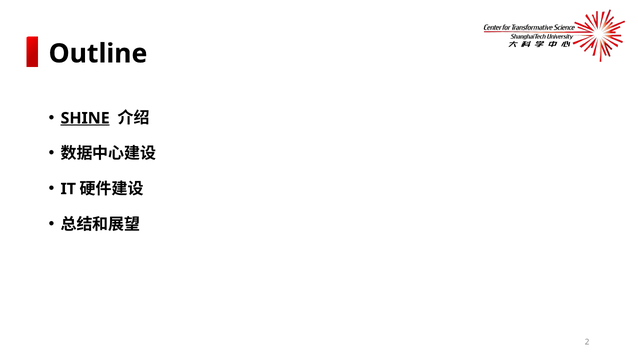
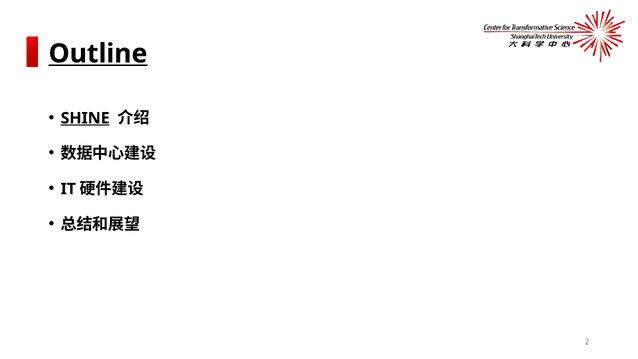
Outline underline: none -> present
